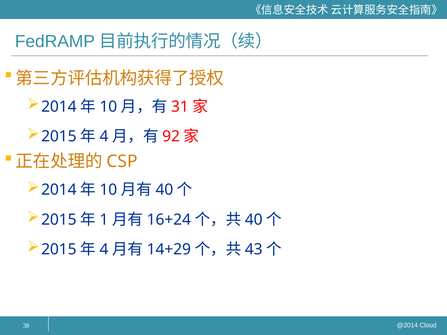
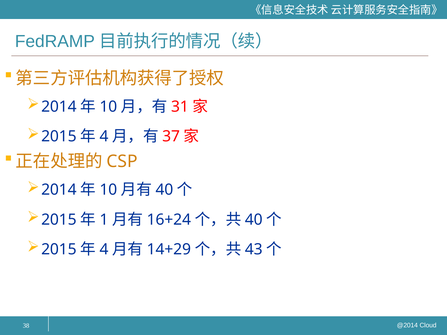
92: 92 -> 37
